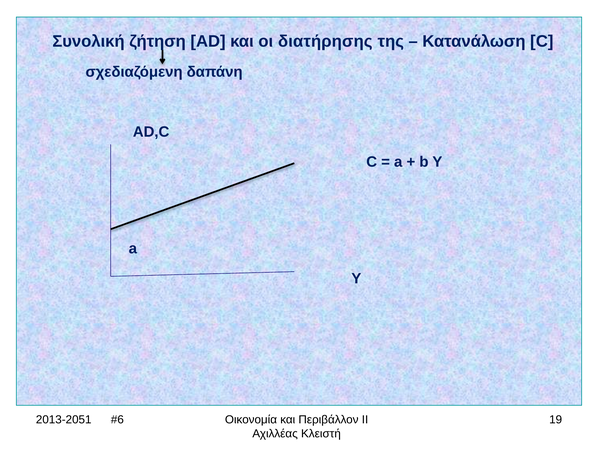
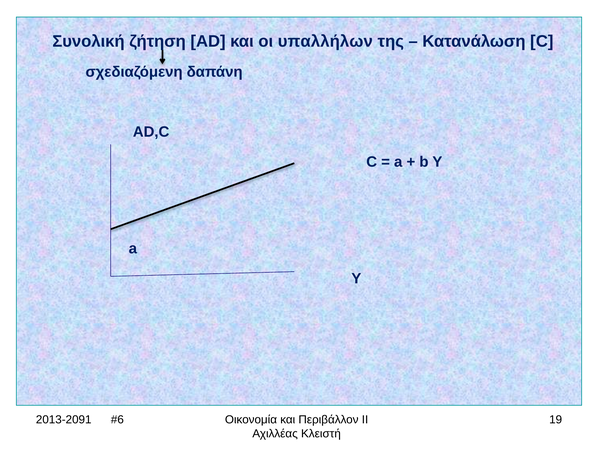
διατήρησης: διατήρησης -> υπαλλήλων
2013-2051: 2013-2051 -> 2013-2091
